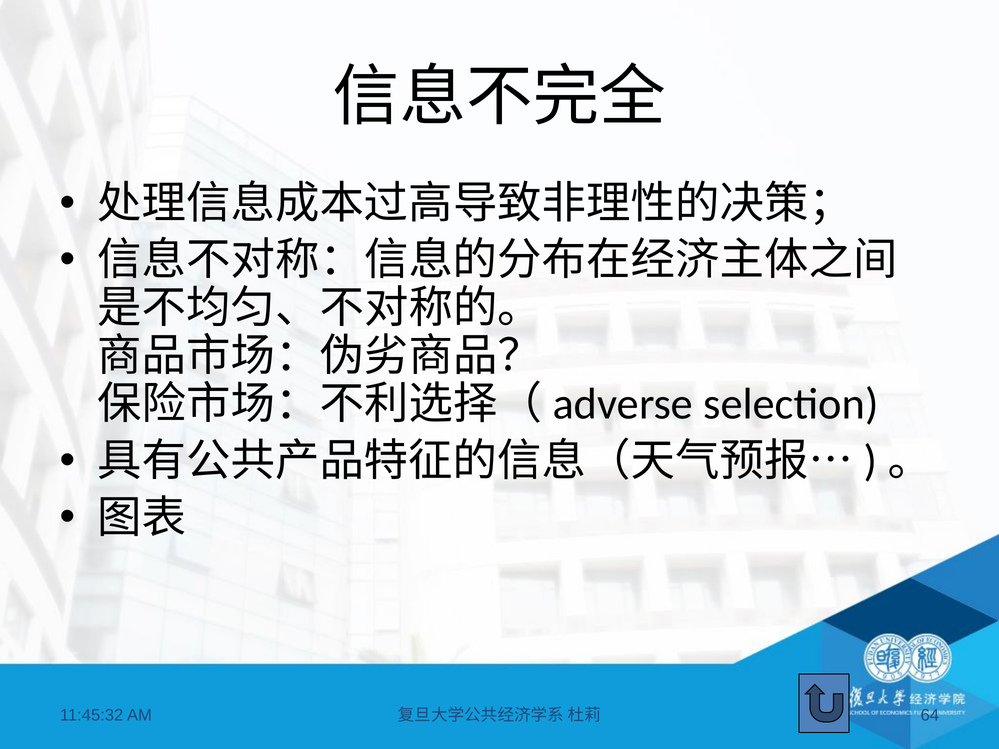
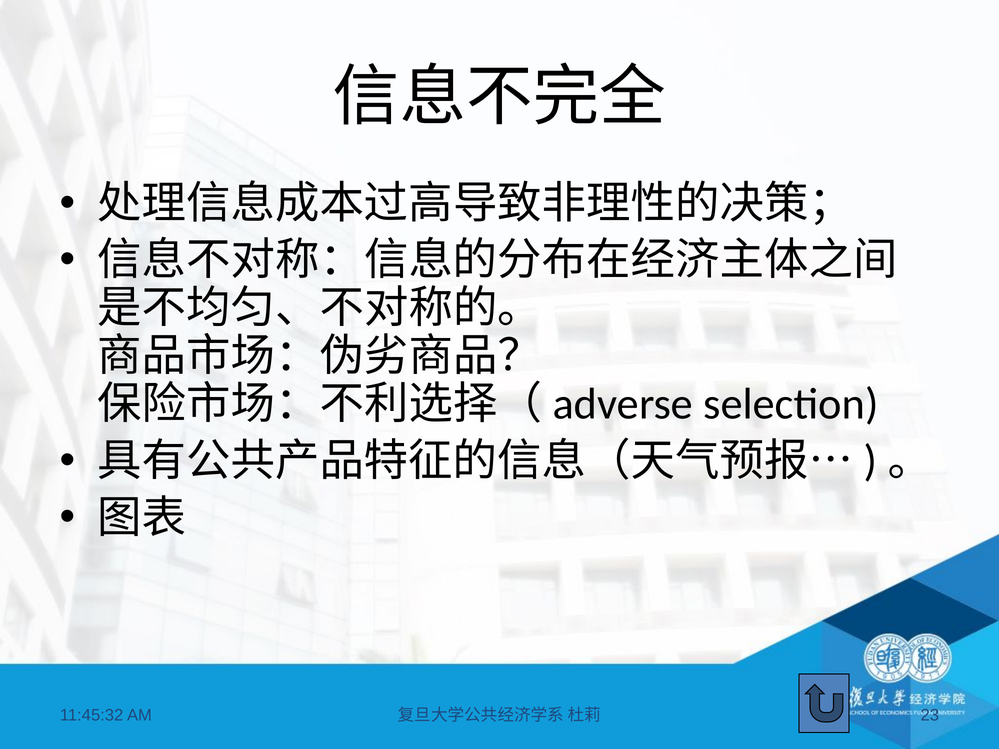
64: 64 -> 23
